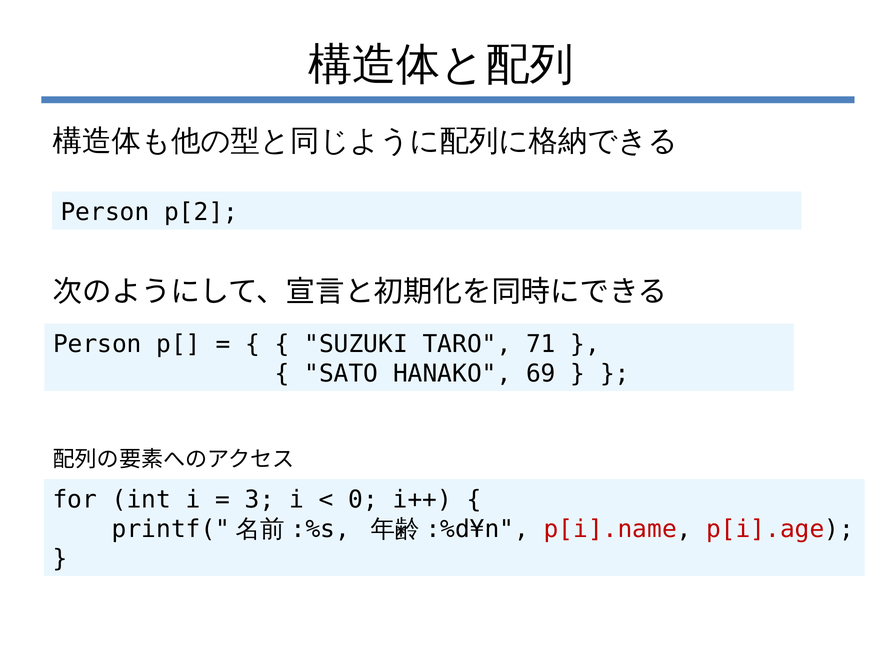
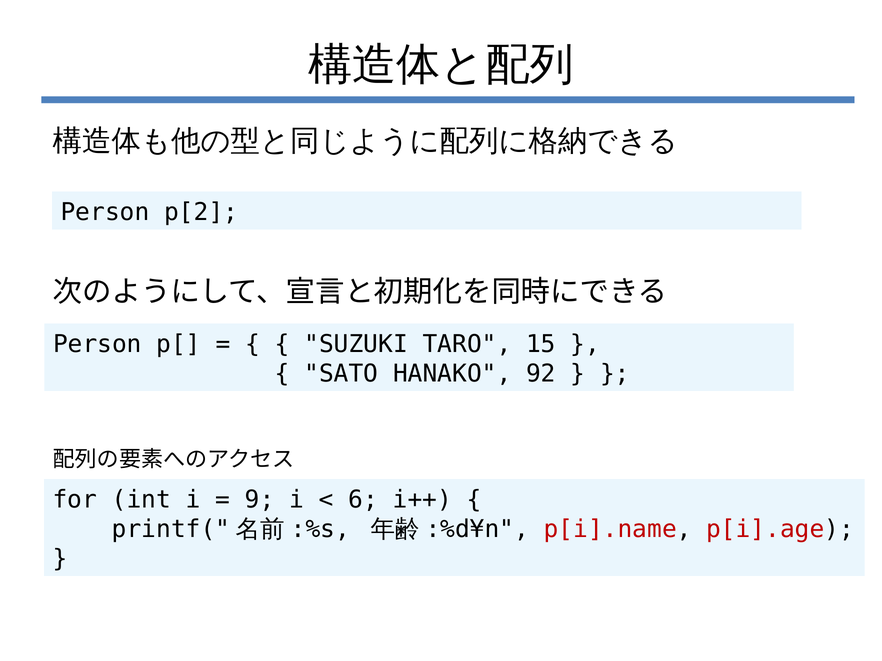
71: 71 -> 15
69: 69 -> 92
3: 3 -> 9
0: 0 -> 6
